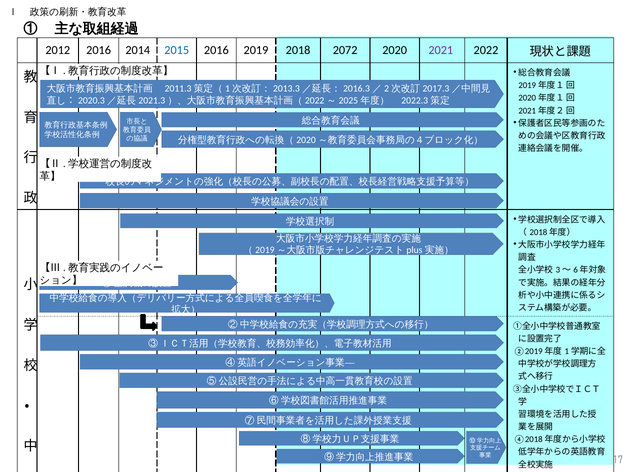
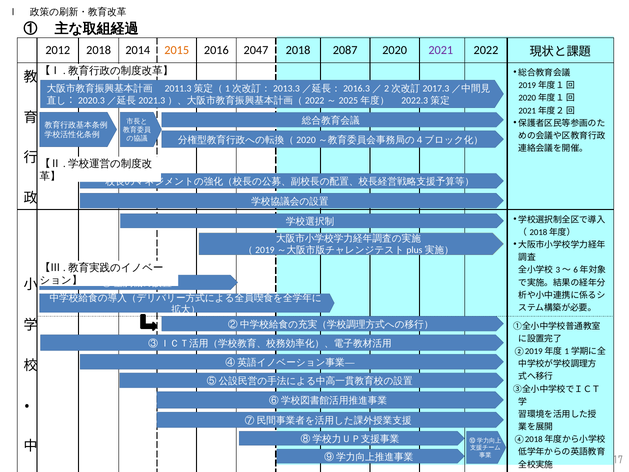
2012 2016: 2016 -> 2018
2015 colour: blue -> orange
2019: 2019 -> 2047
2072: 2072 -> 2087
